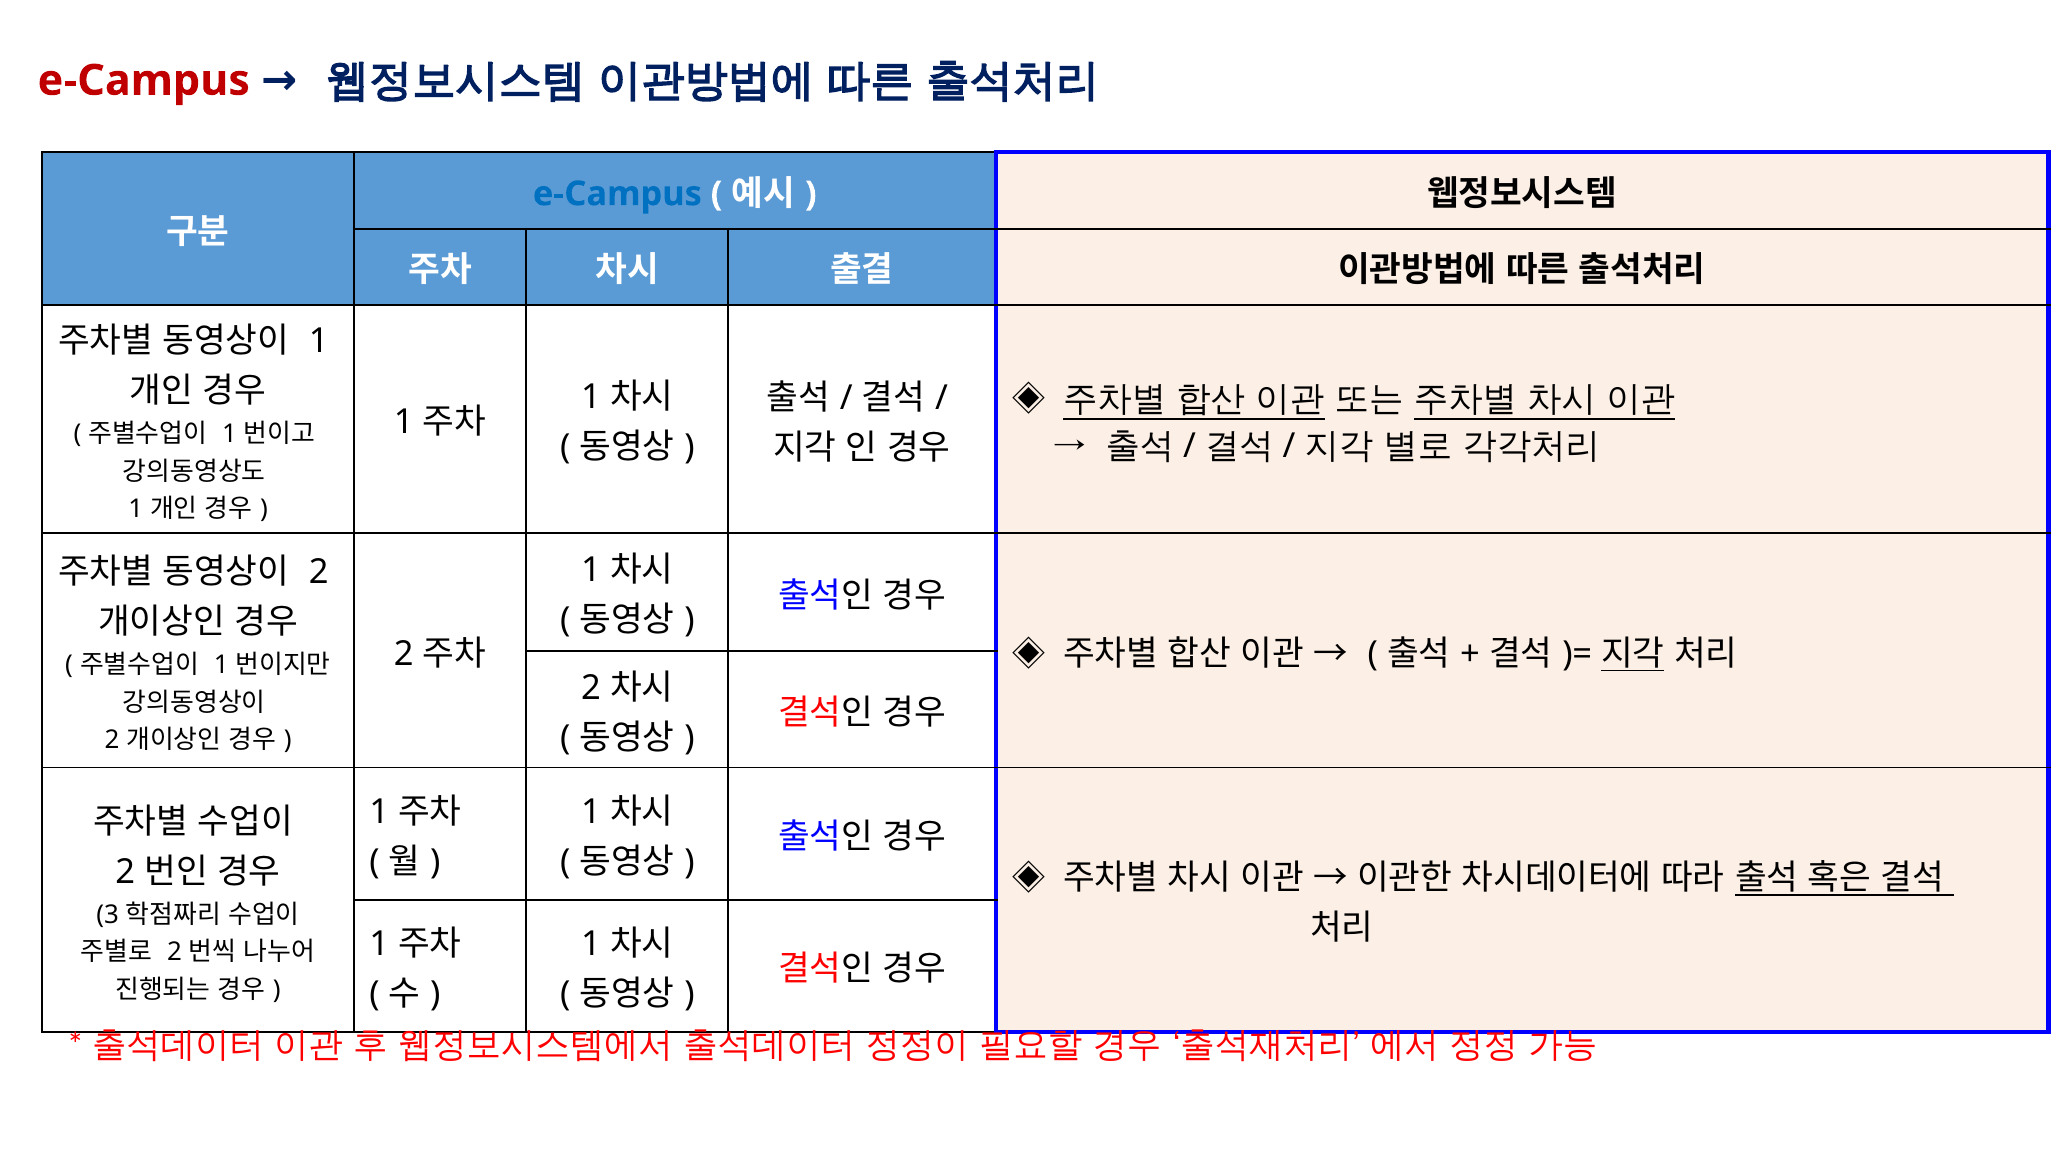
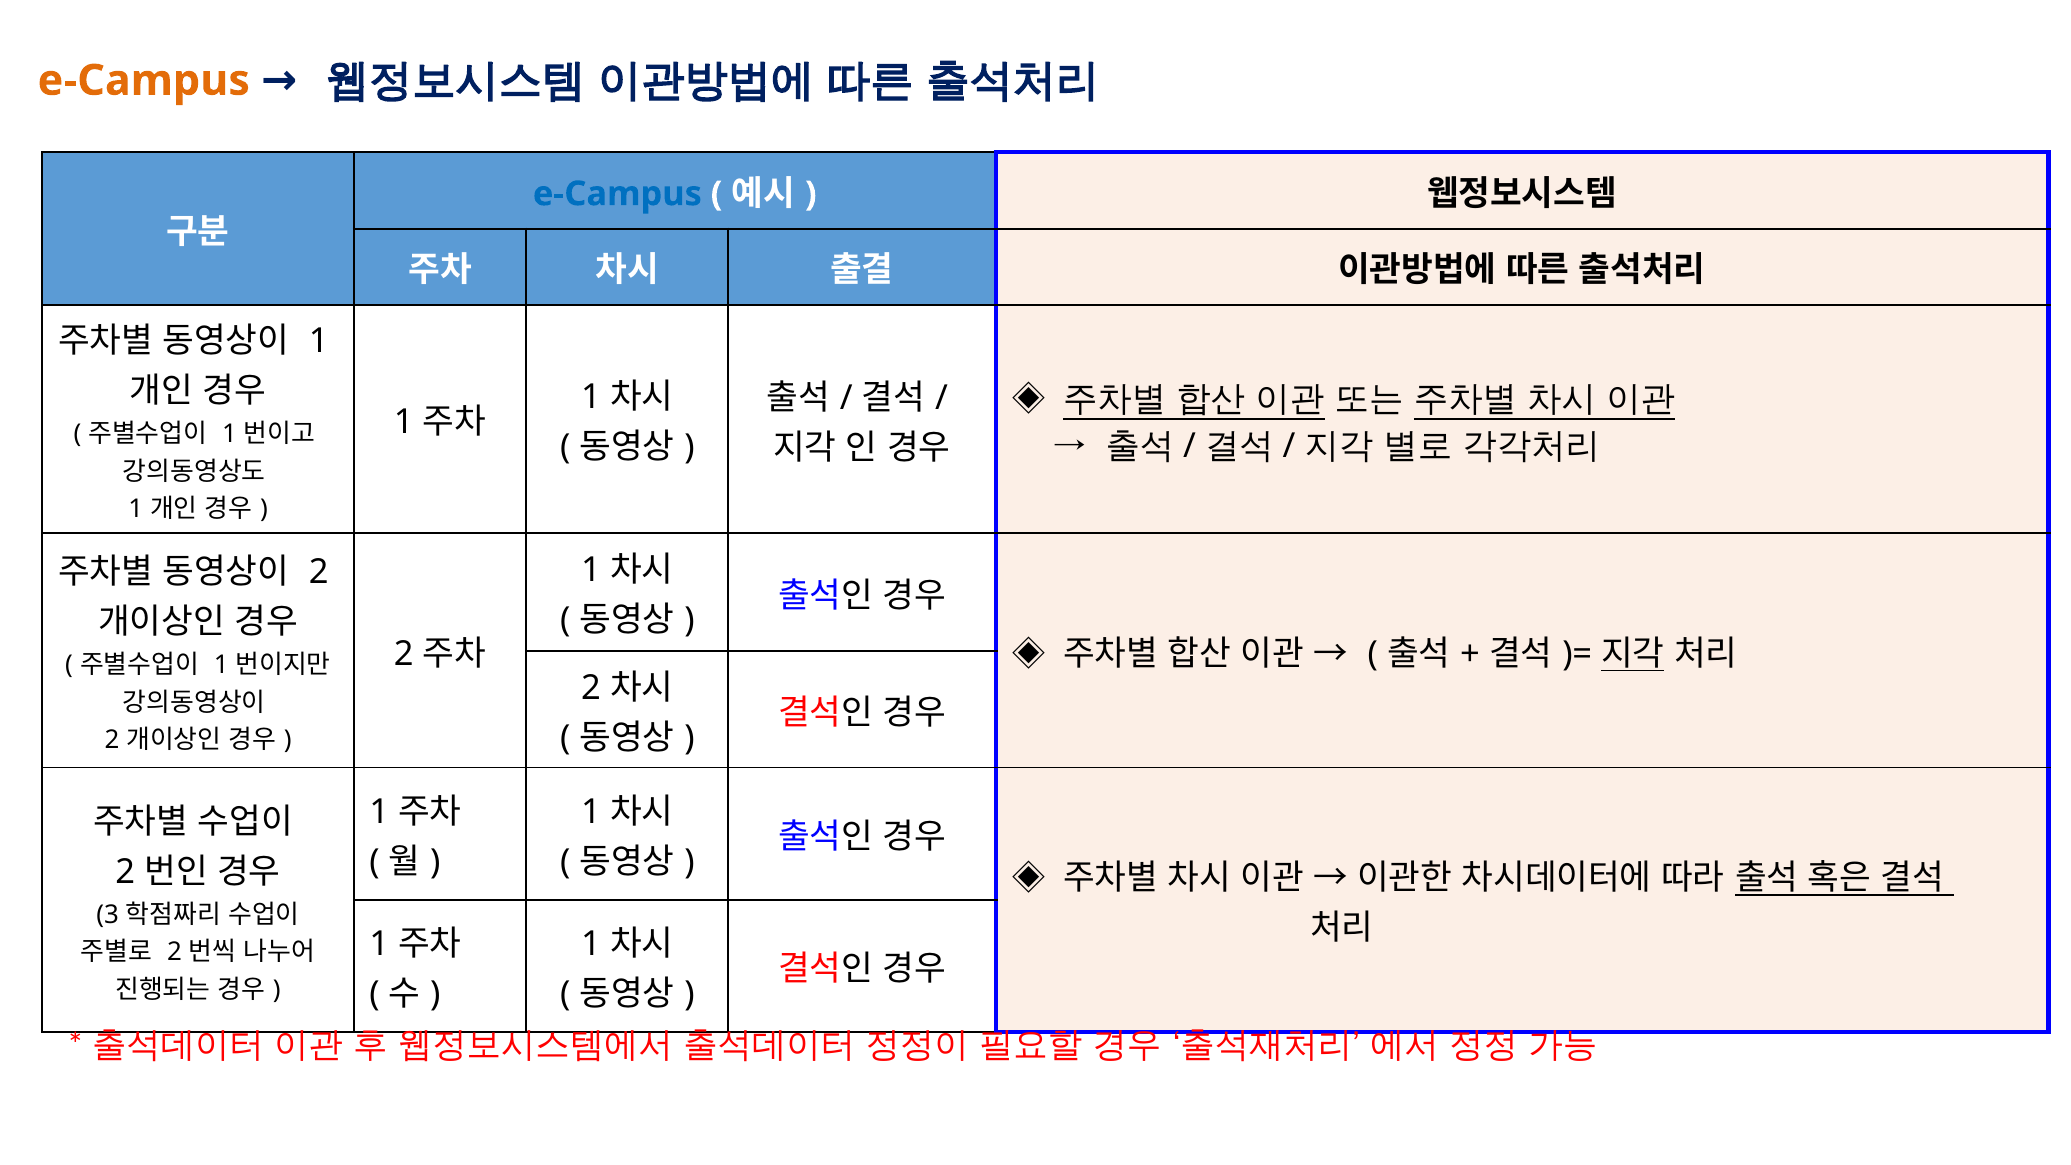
e-Campus at (144, 81) colour: red -> orange
